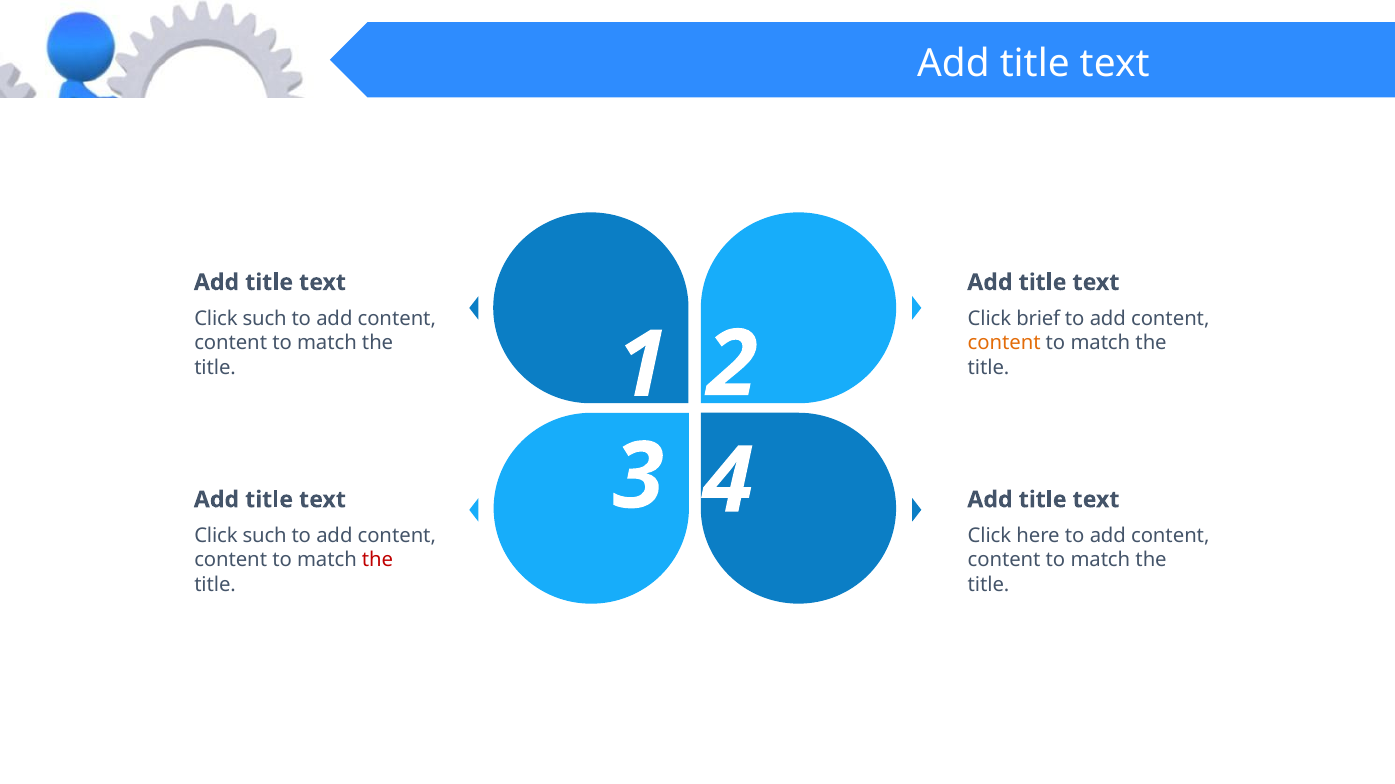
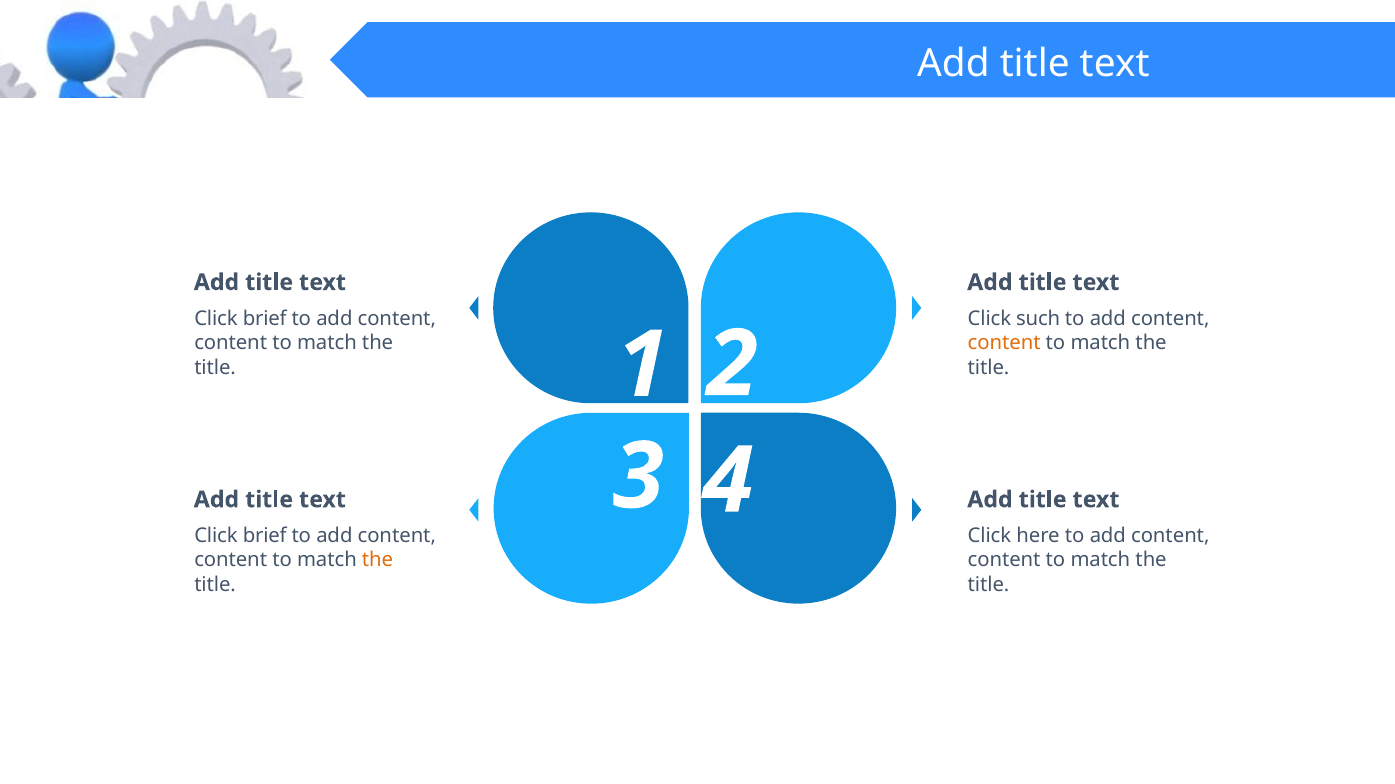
such at (265, 319): such -> brief
brief: brief -> such
such at (265, 536): such -> brief
the at (378, 561) colour: red -> orange
